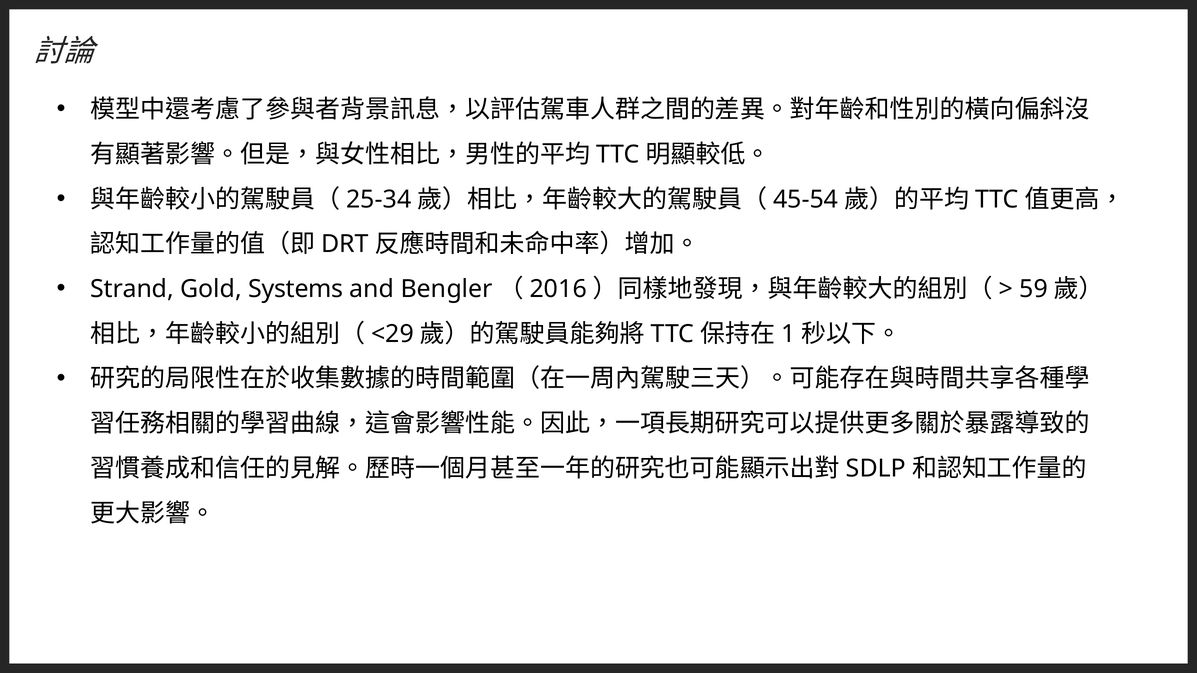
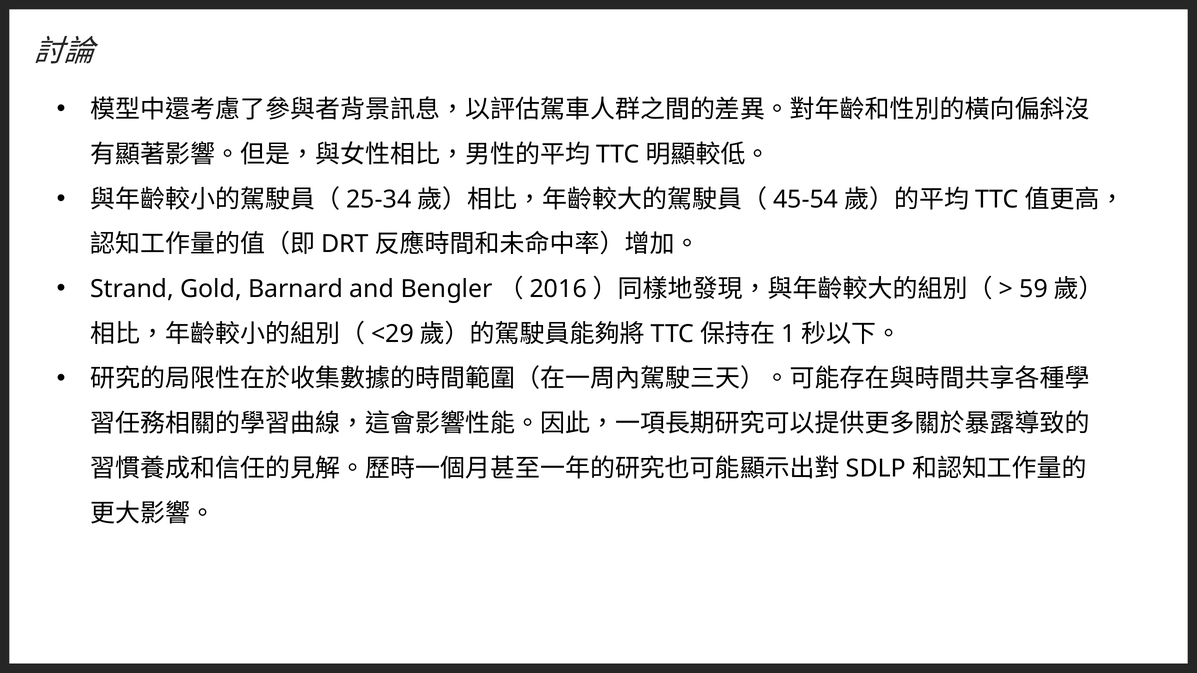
Systems: Systems -> Barnard
